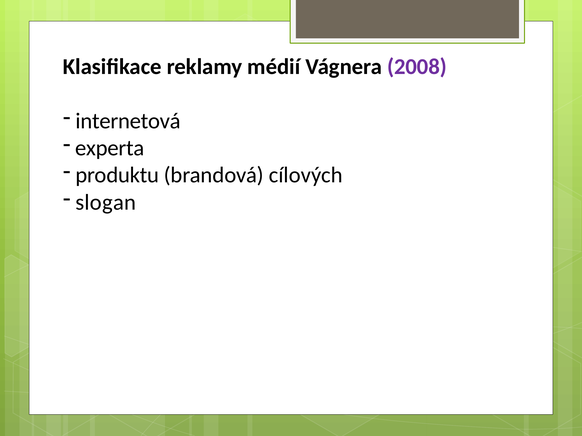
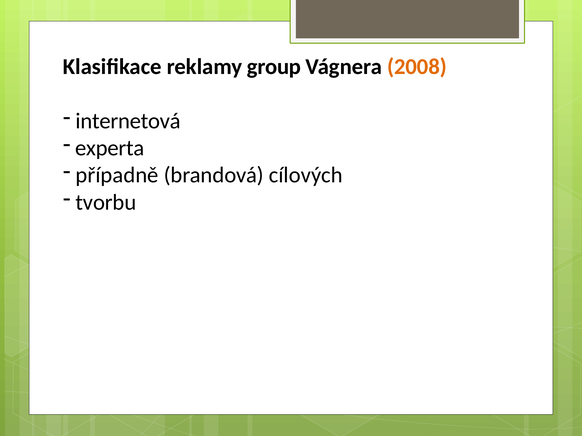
médií: médií -> group
2008 colour: purple -> orange
produktu: produktu -> případně
slogan: slogan -> tvorbu
